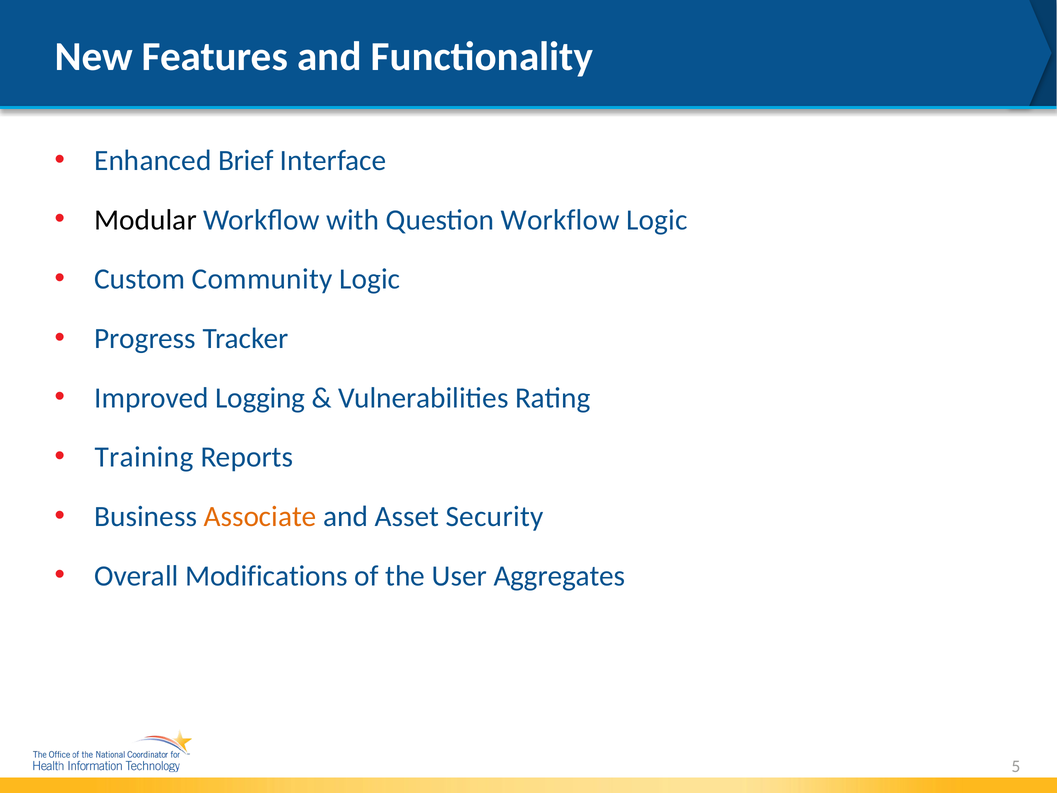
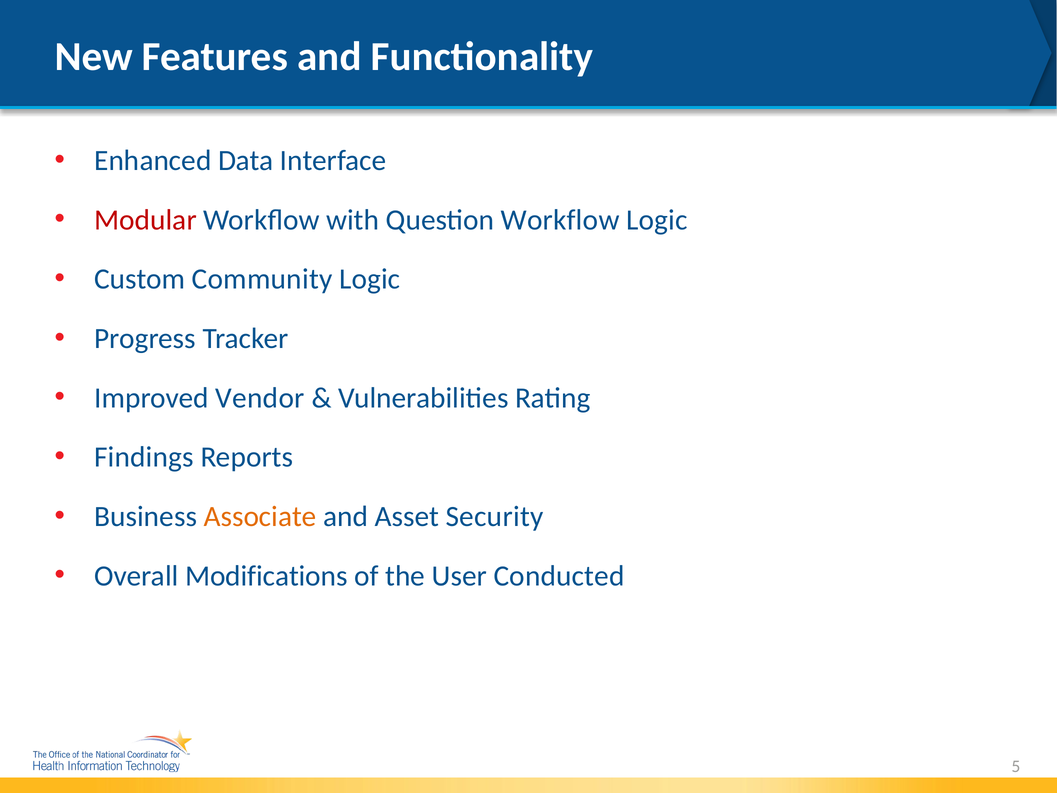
Brief: Brief -> Data
Modular colour: black -> red
Logging: Logging -> Vendor
Training: Training -> Findings
Aggregates: Aggregates -> Conducted
